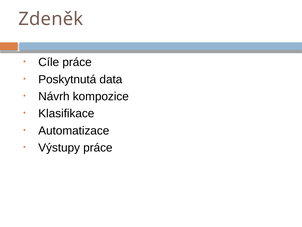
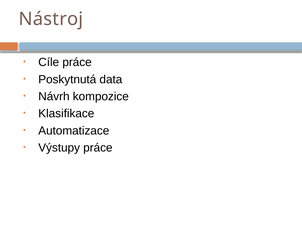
Zdeněk: Zdeněk -> Nástroj
